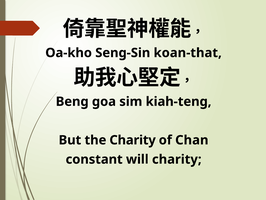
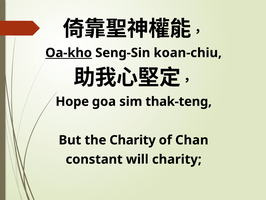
Oa-kho underline: none -> present
koan-that: koan-that -> koan-chiu
Beng: Beng -> Hope
kiah-teng: kiah-teng -> thak-teng
